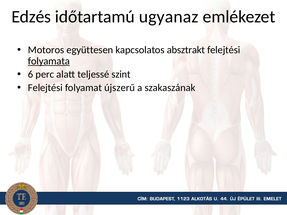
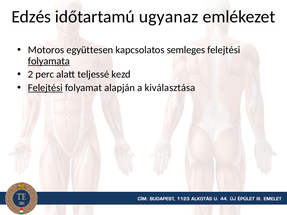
absztrakt: absztrakt -> semleges
6: 6 -> 2
szint: szint -> kezd
Felejtési at (45, 88) underline: none -> present
újszerű: újszerű -> alapján
szakaszának: szakaszának -> kiválasztása
